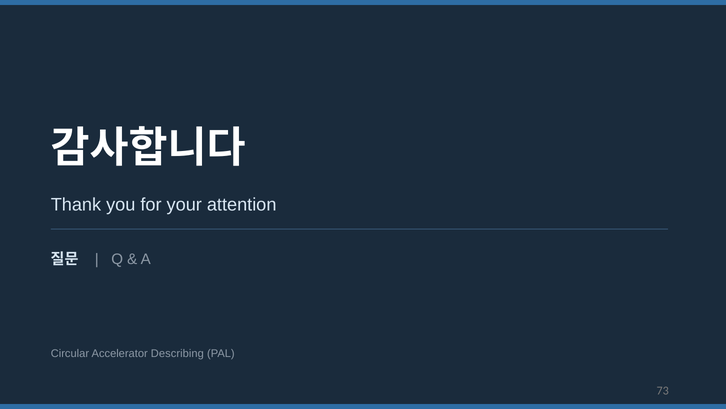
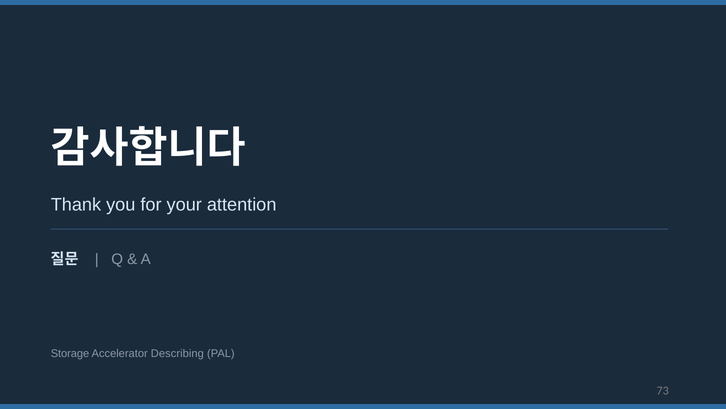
Circular: Circular -> Storage
